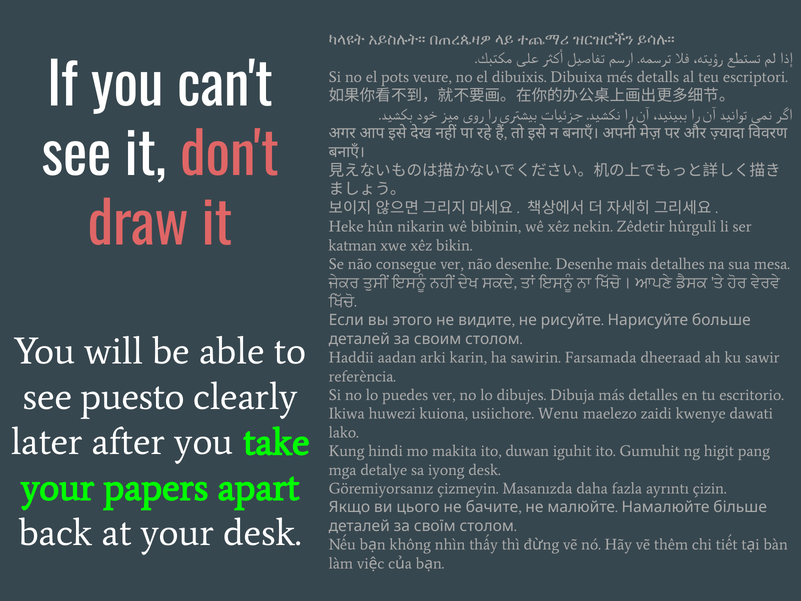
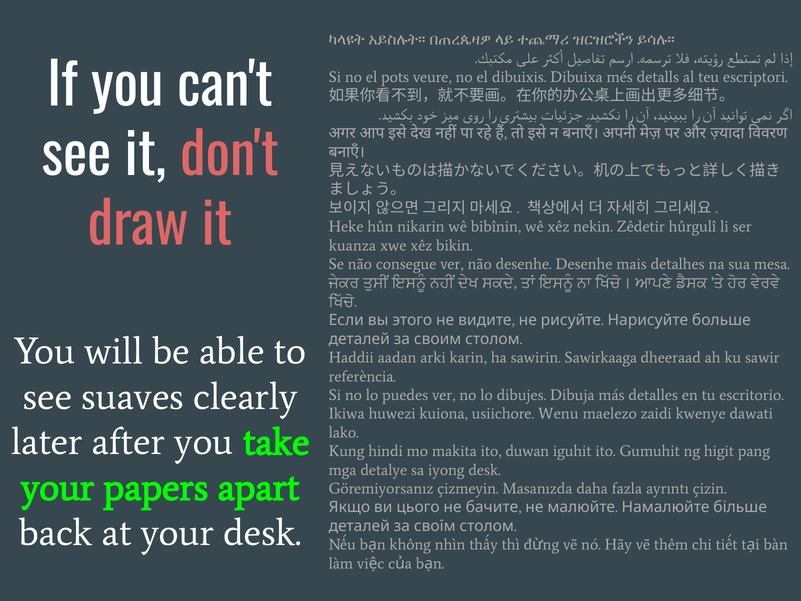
katman: katman -> kuanza
Farsamada: Farsamada -> Sawirkaaga
puesto: puesto -> suaves
